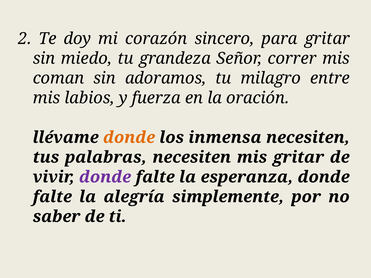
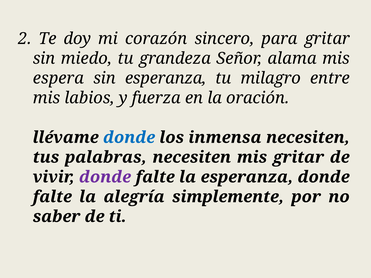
correr: correr -> alama
coman: coman -> espera
sin adoramos: adoramos -> esperanza
donde at (129, 138) colour: orange -> blue
